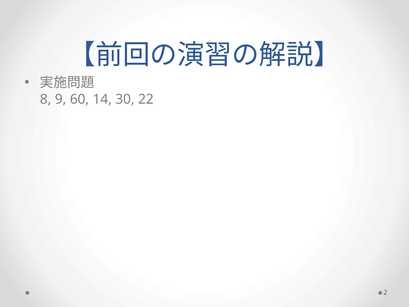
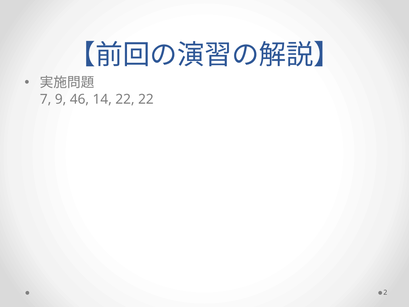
8: 8 -> 7
60: 60 -> 46
14 30: 30 -> 22
